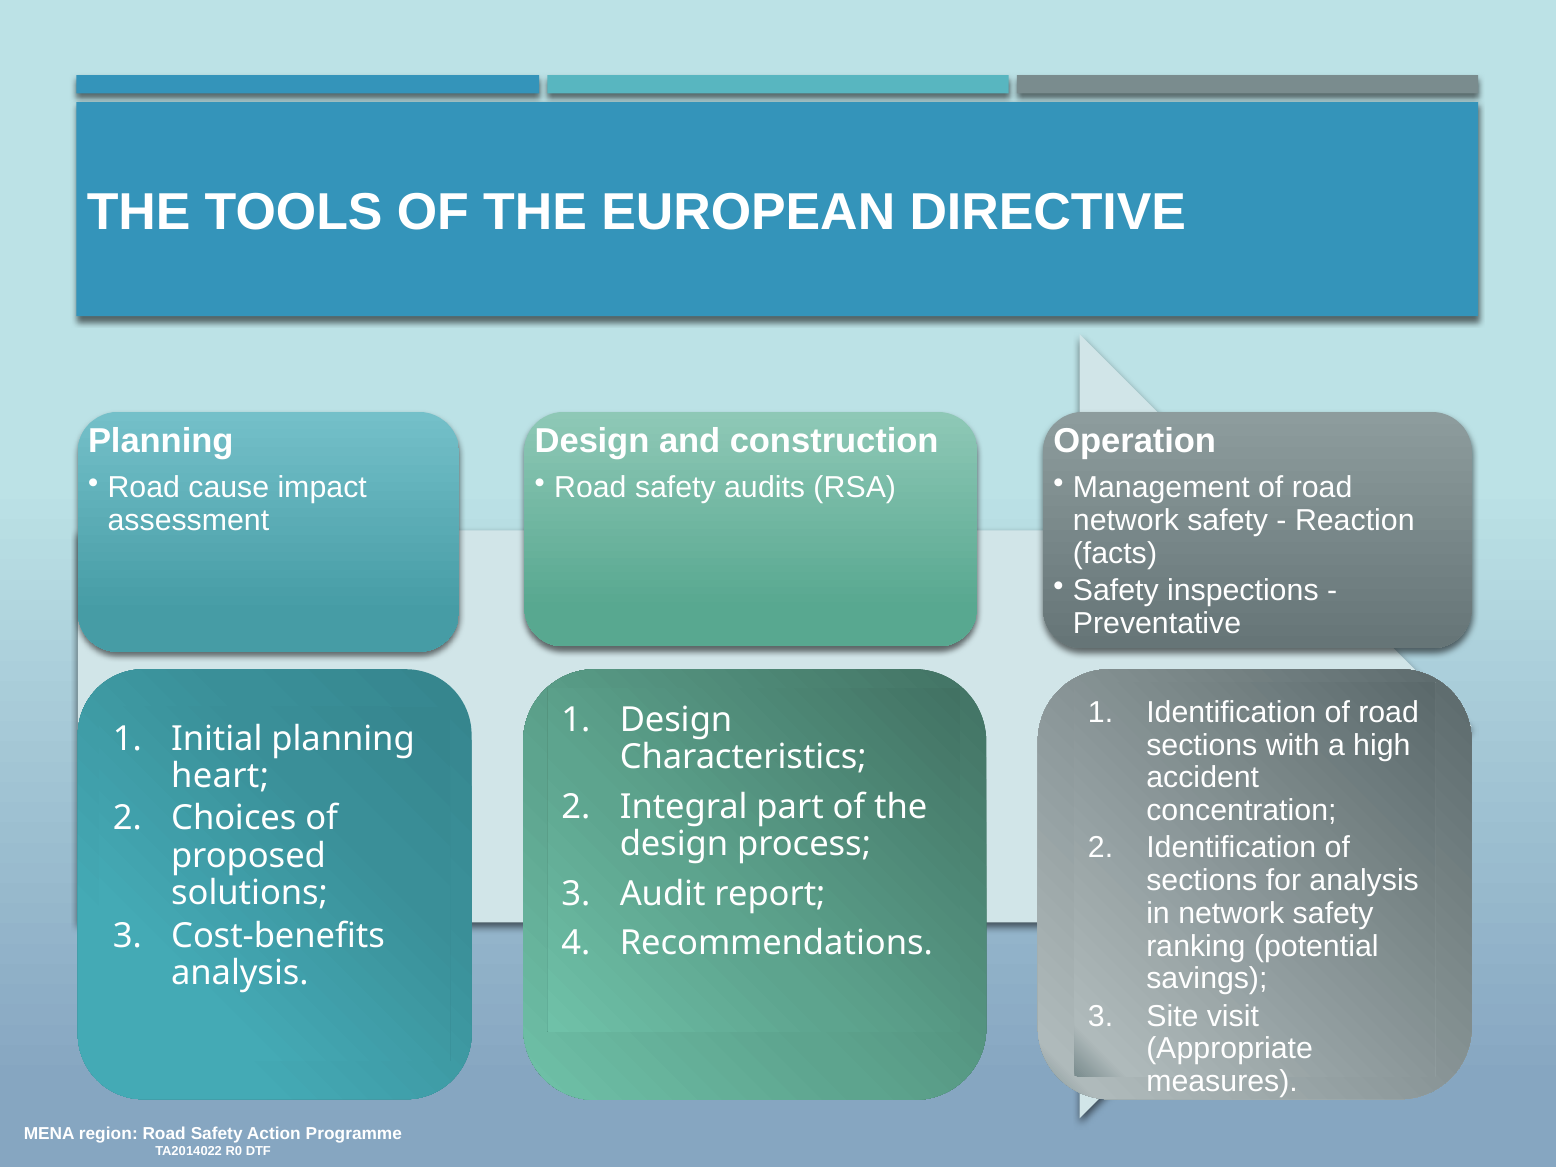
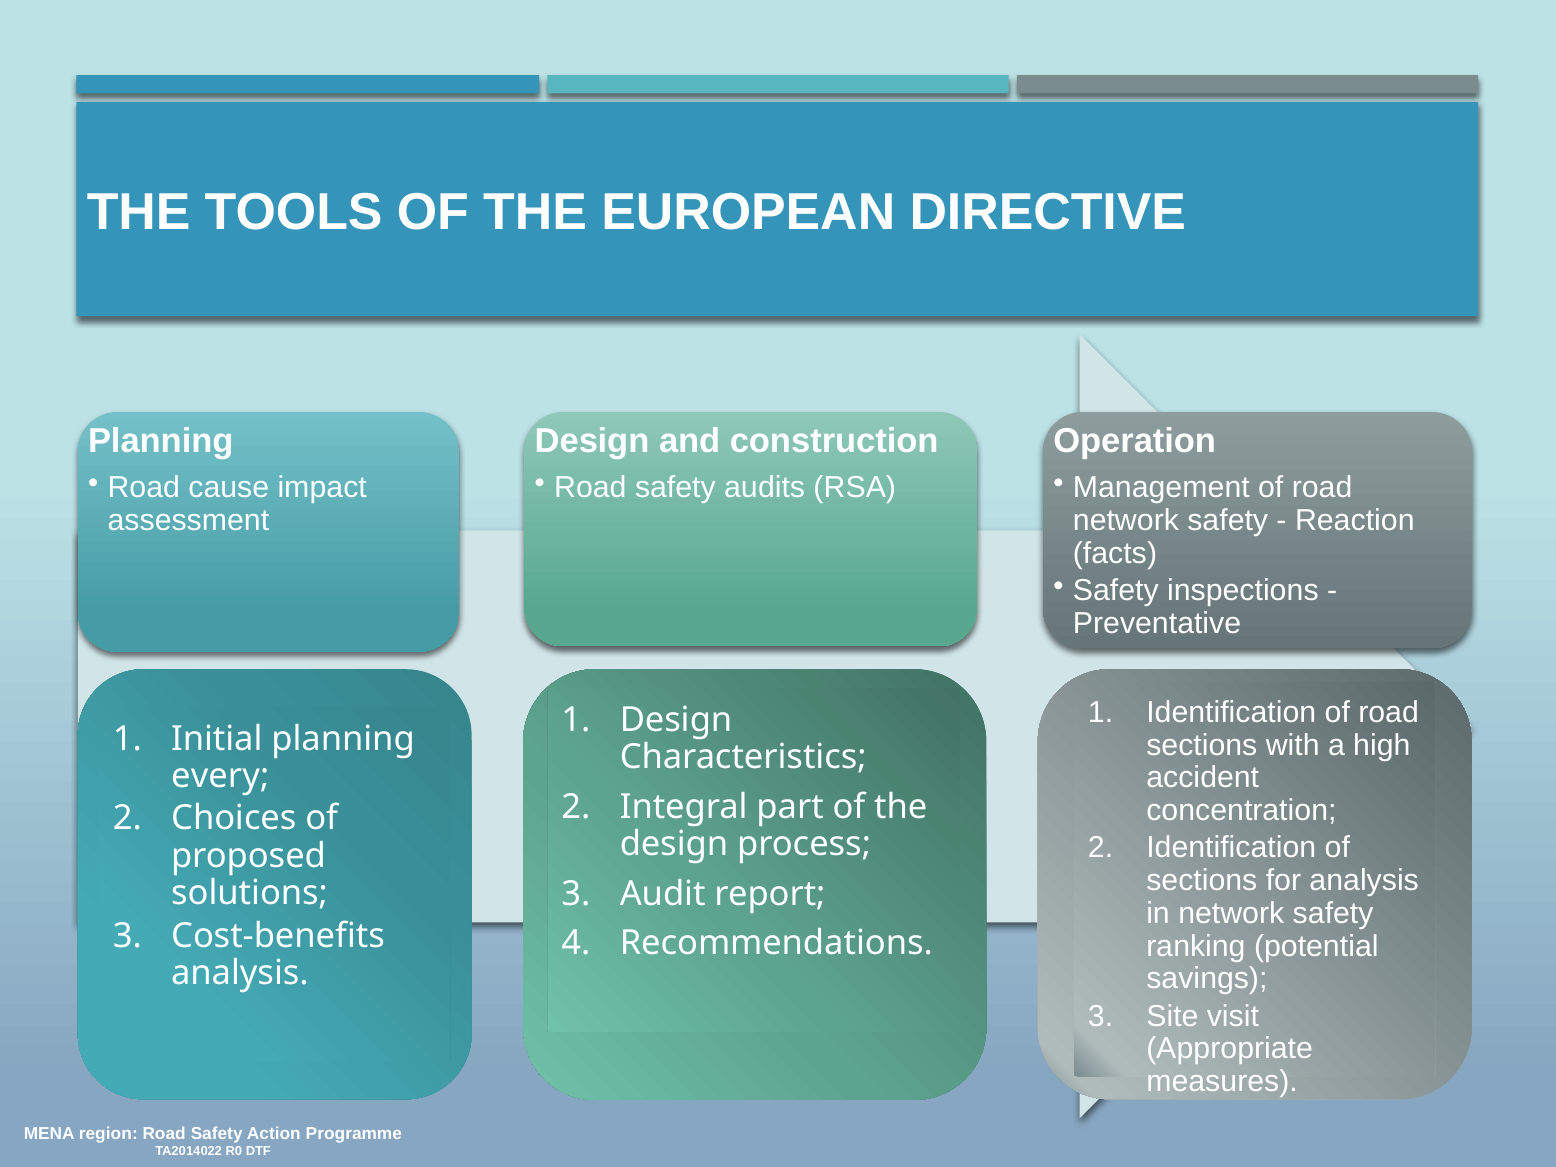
heart: heart -> every
